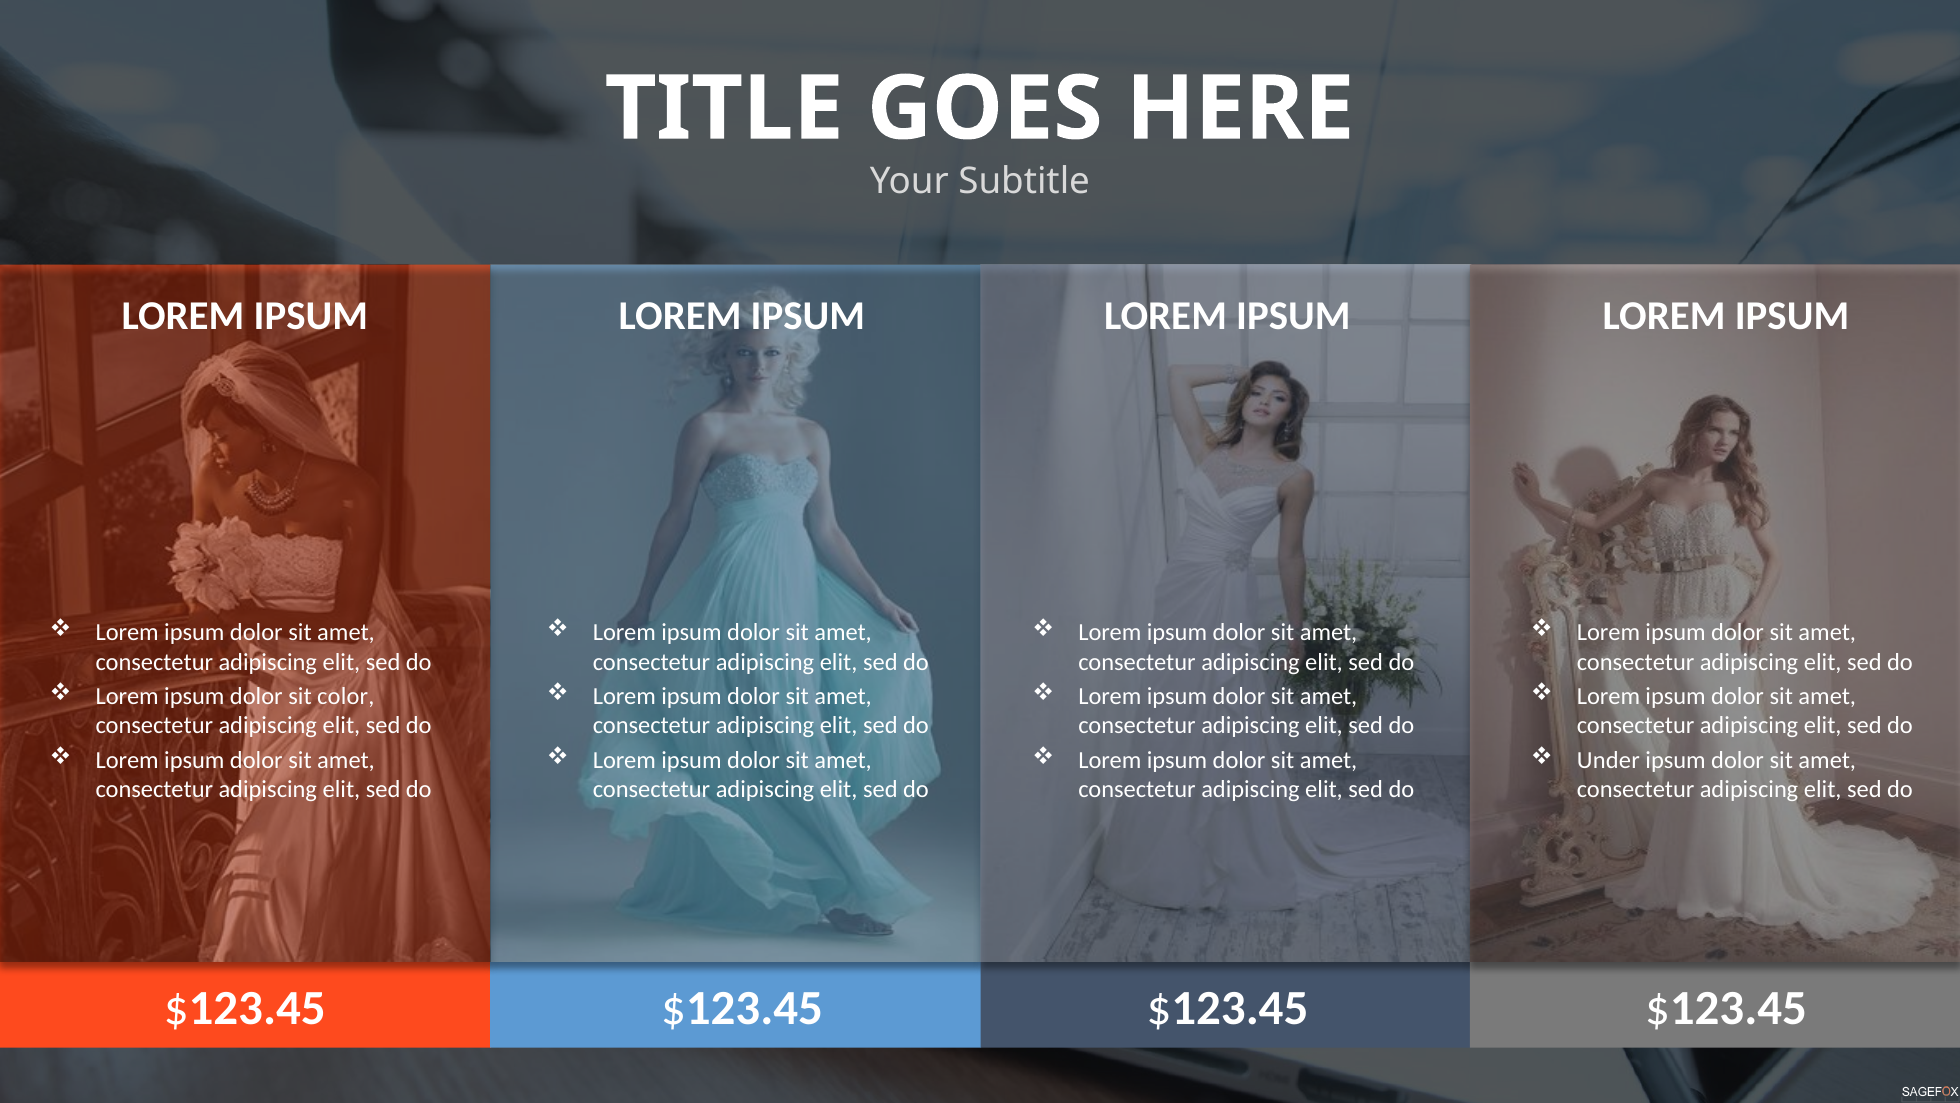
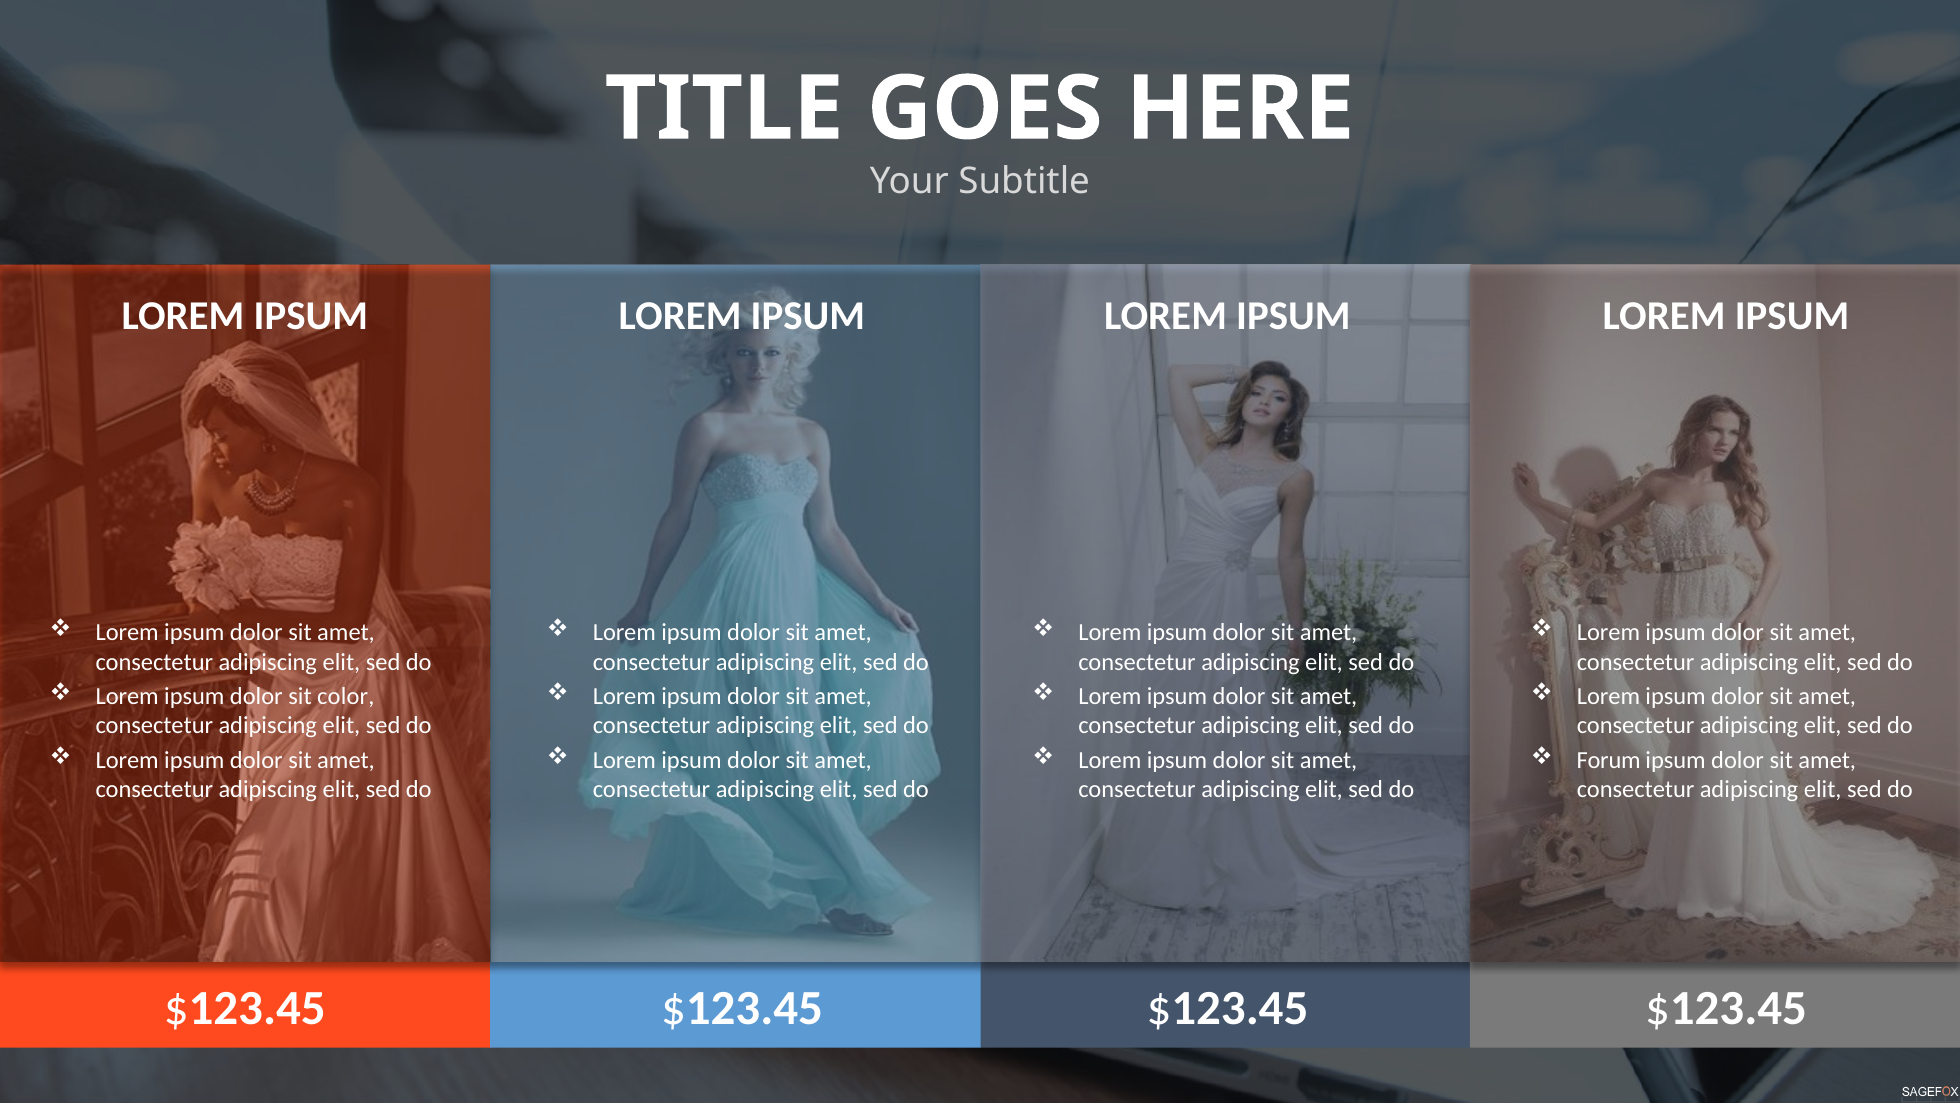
Under: Under -> Forum
